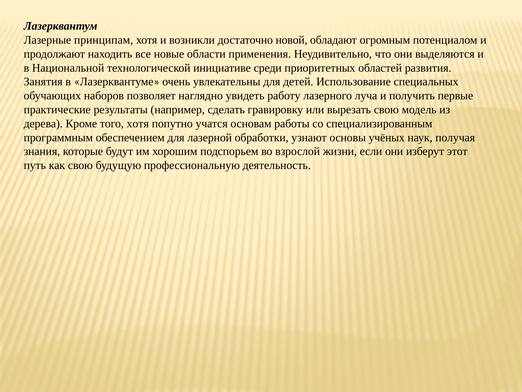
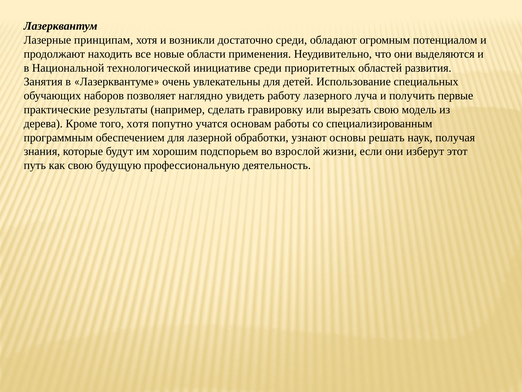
достаточно новой: новой -> среди
учёных: учёных -> решать
